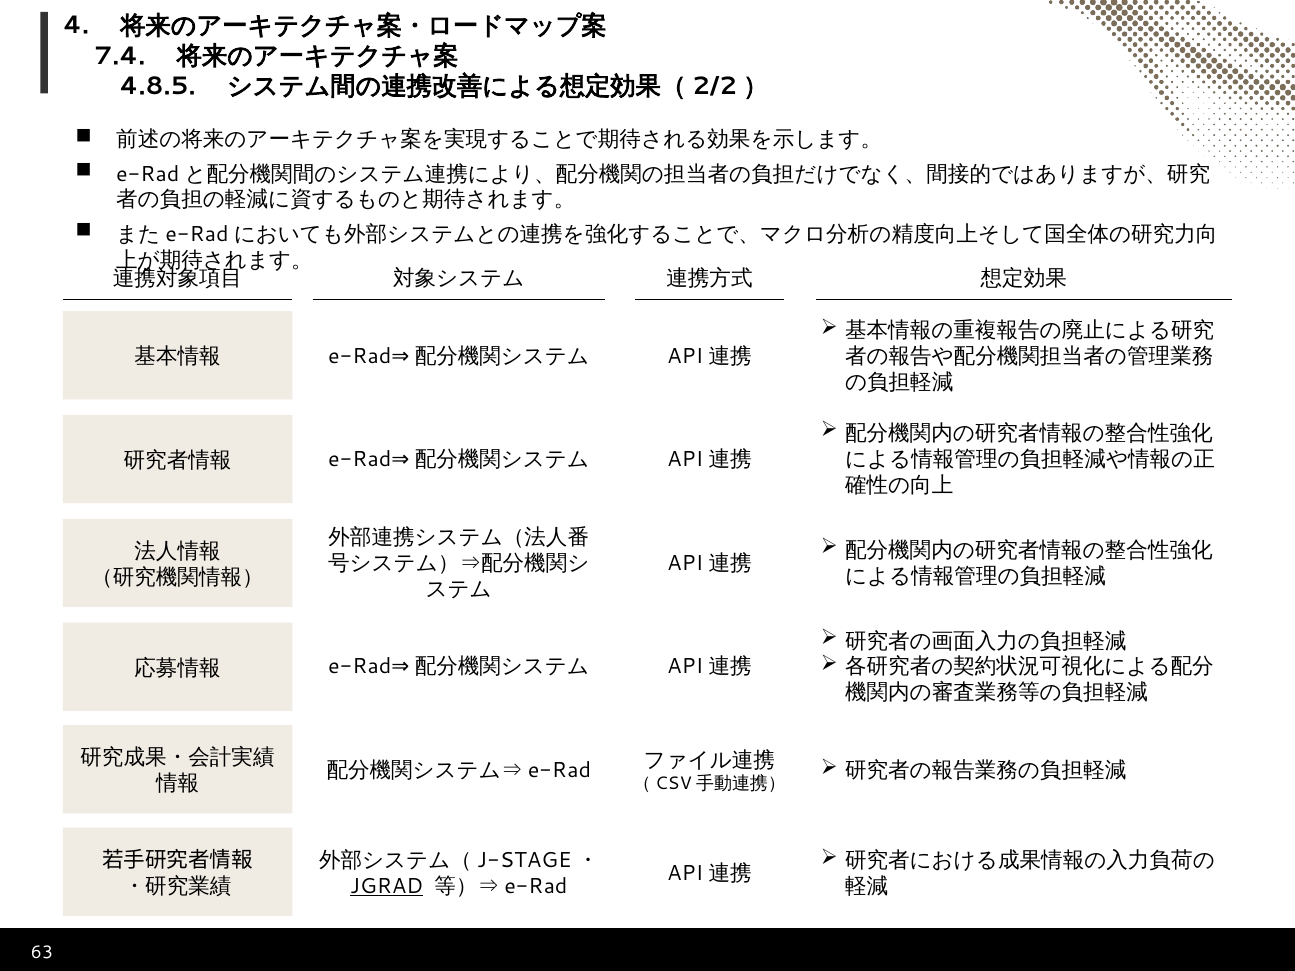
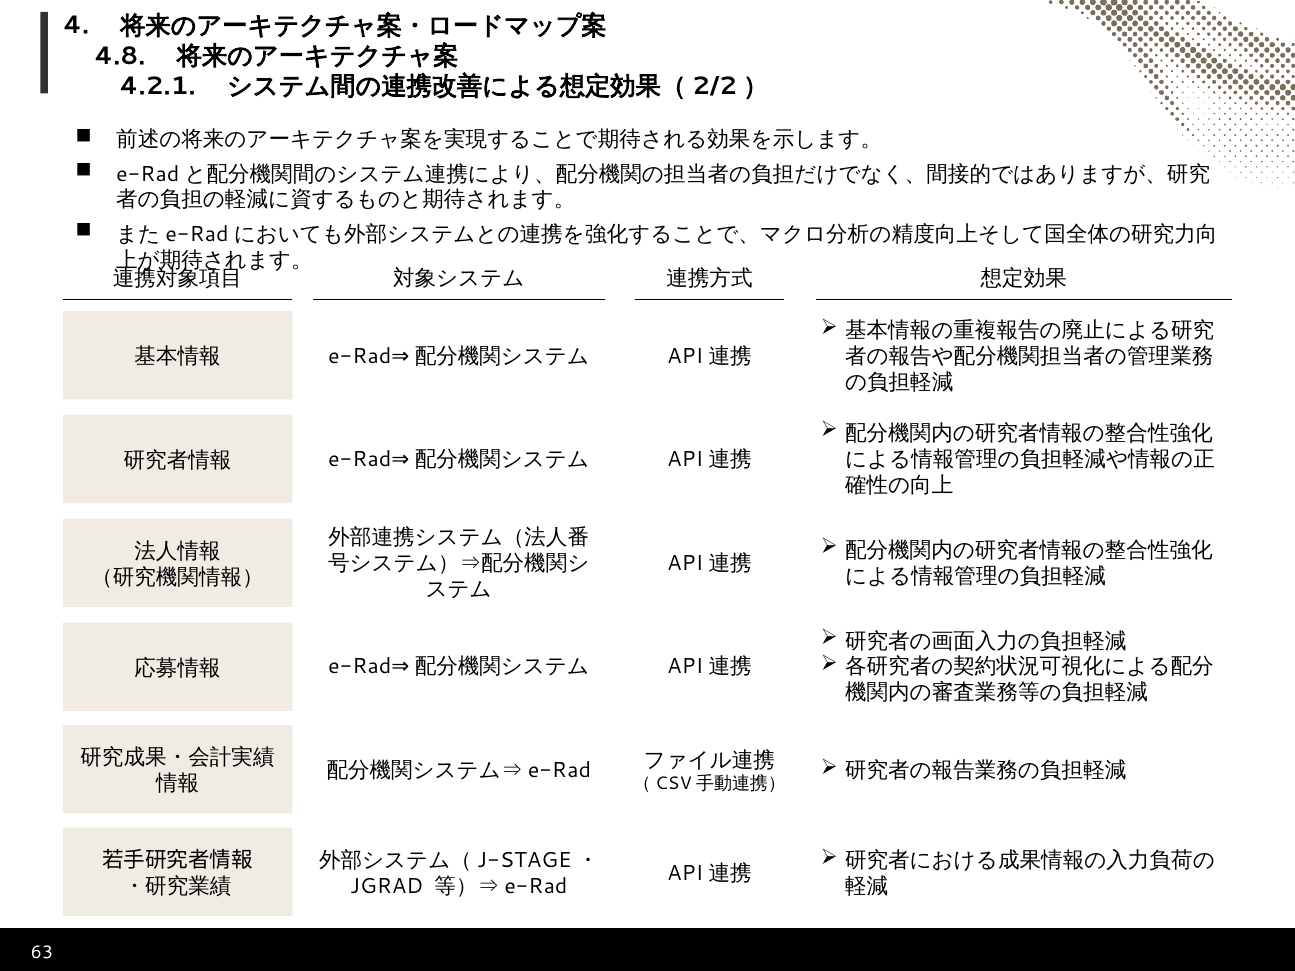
7.4: 7.4 -> 4.8
4.8.5: 4.8.5 -> 4.2.1
JGRAD underline: present -> none
